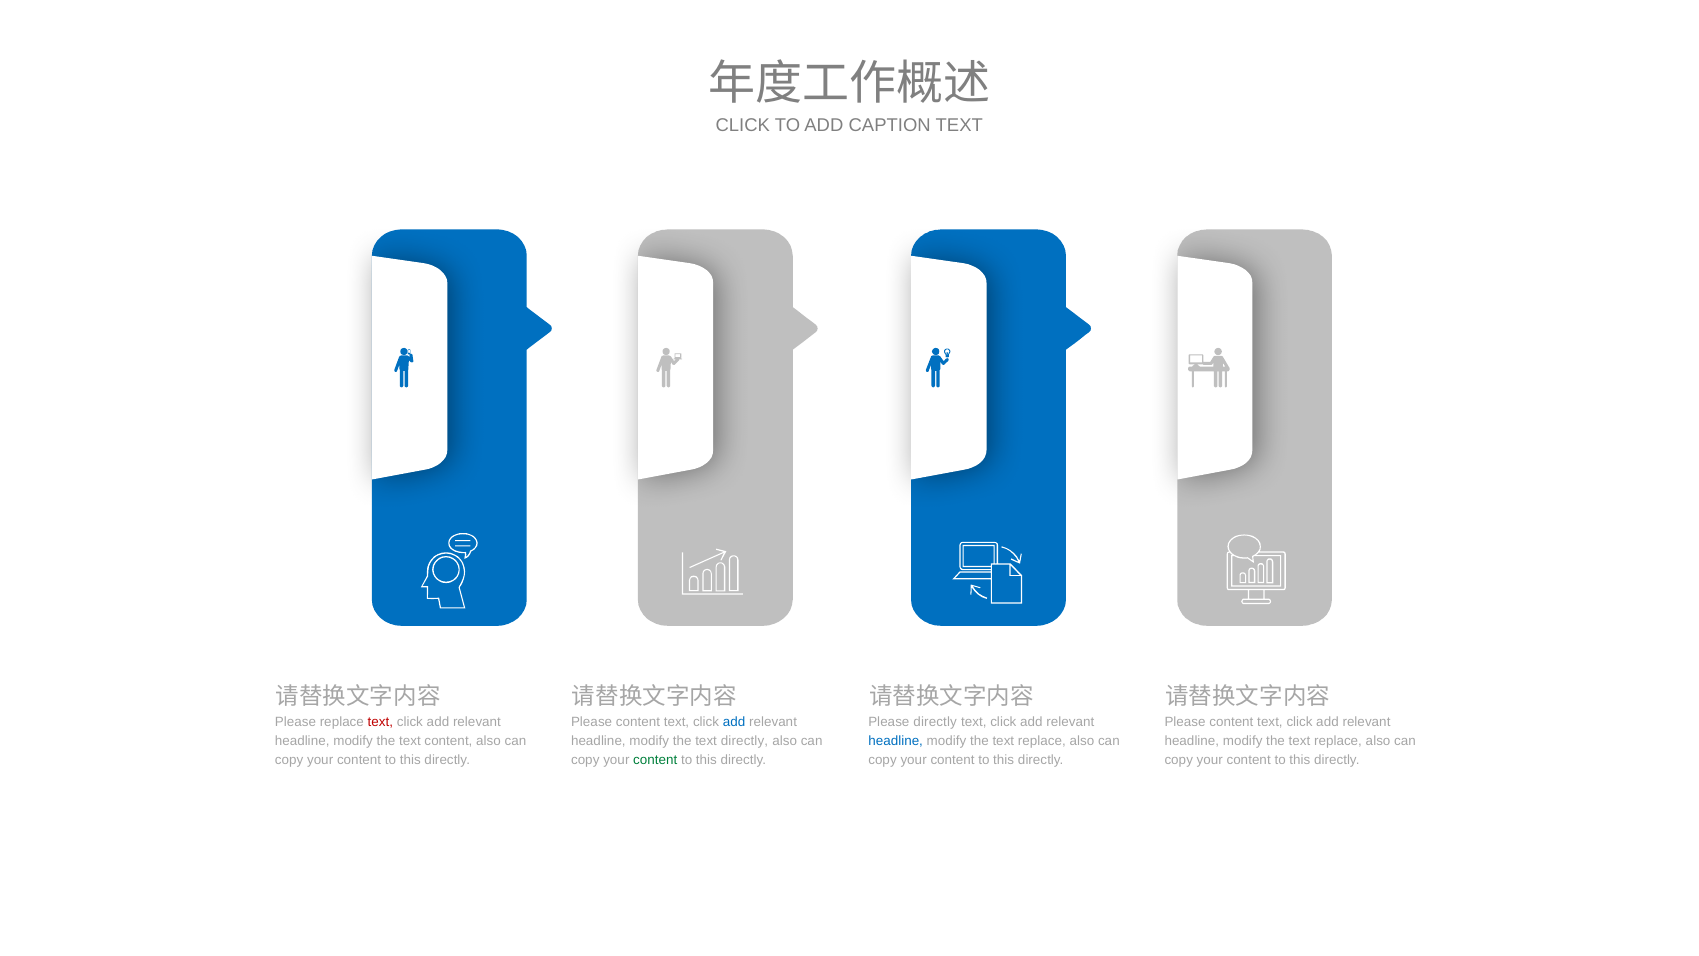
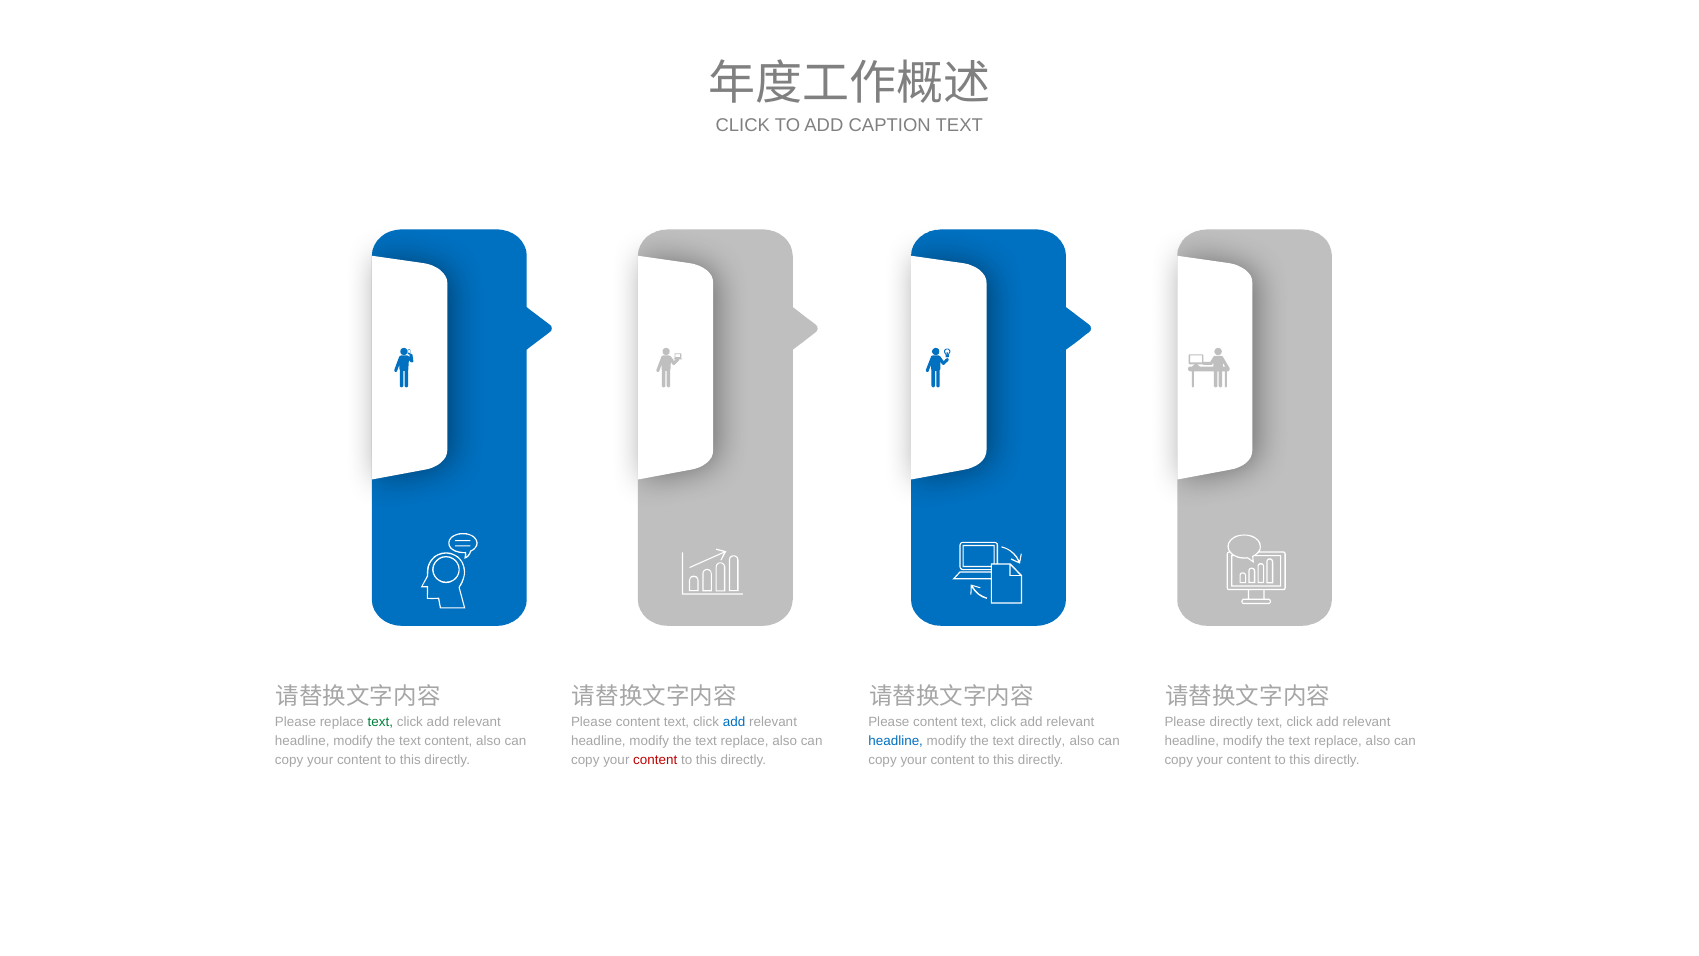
text at (380, 722) colour: red -> green
directly at (935, 722): directly -> content
content at (1231, 722): content -> directly
directly at (745, 741): directly -> replace
replace at (1042, 741): replace -> directly
content at (655, 760) colour: green -> red
